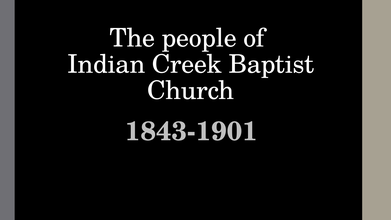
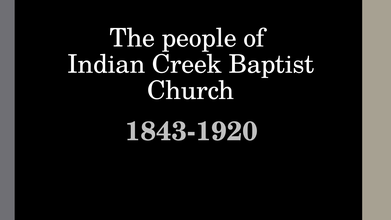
1843-1901: 1843-1901 -> 1843-1920
